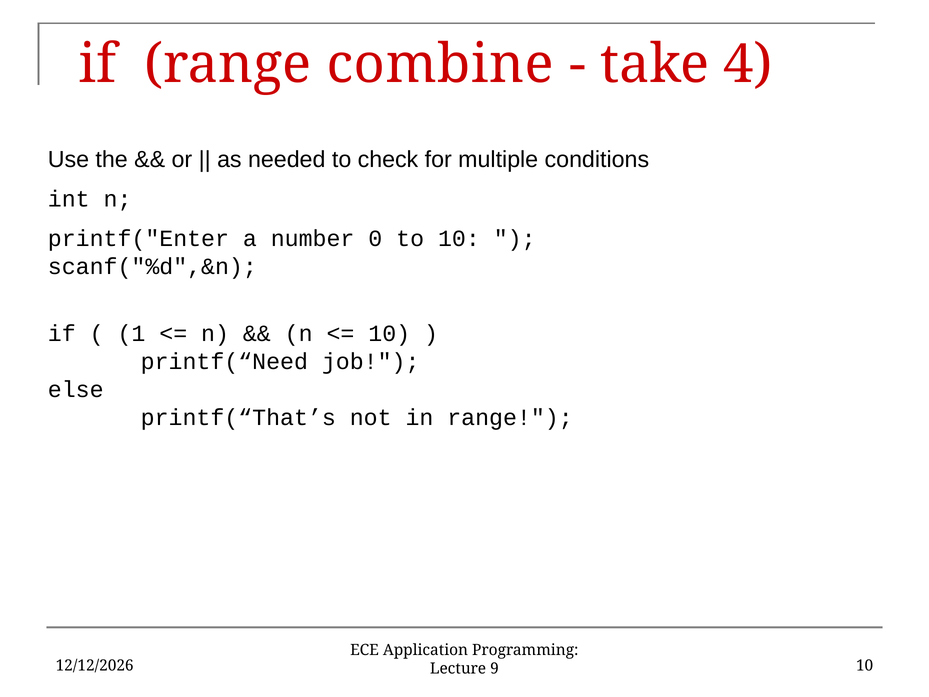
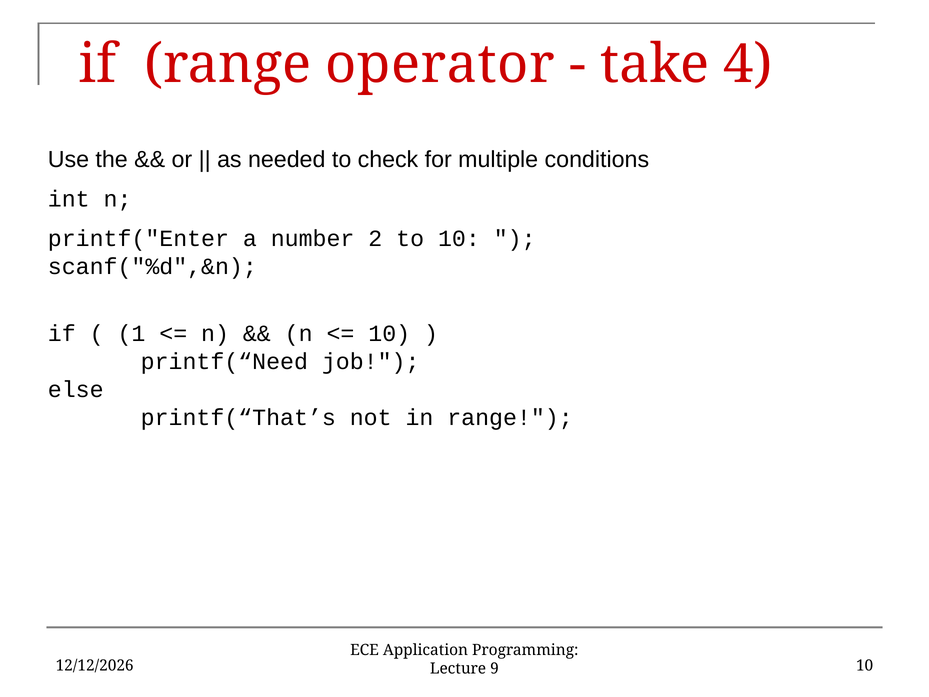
combine: combine -> operator
0: 0 -> 2
